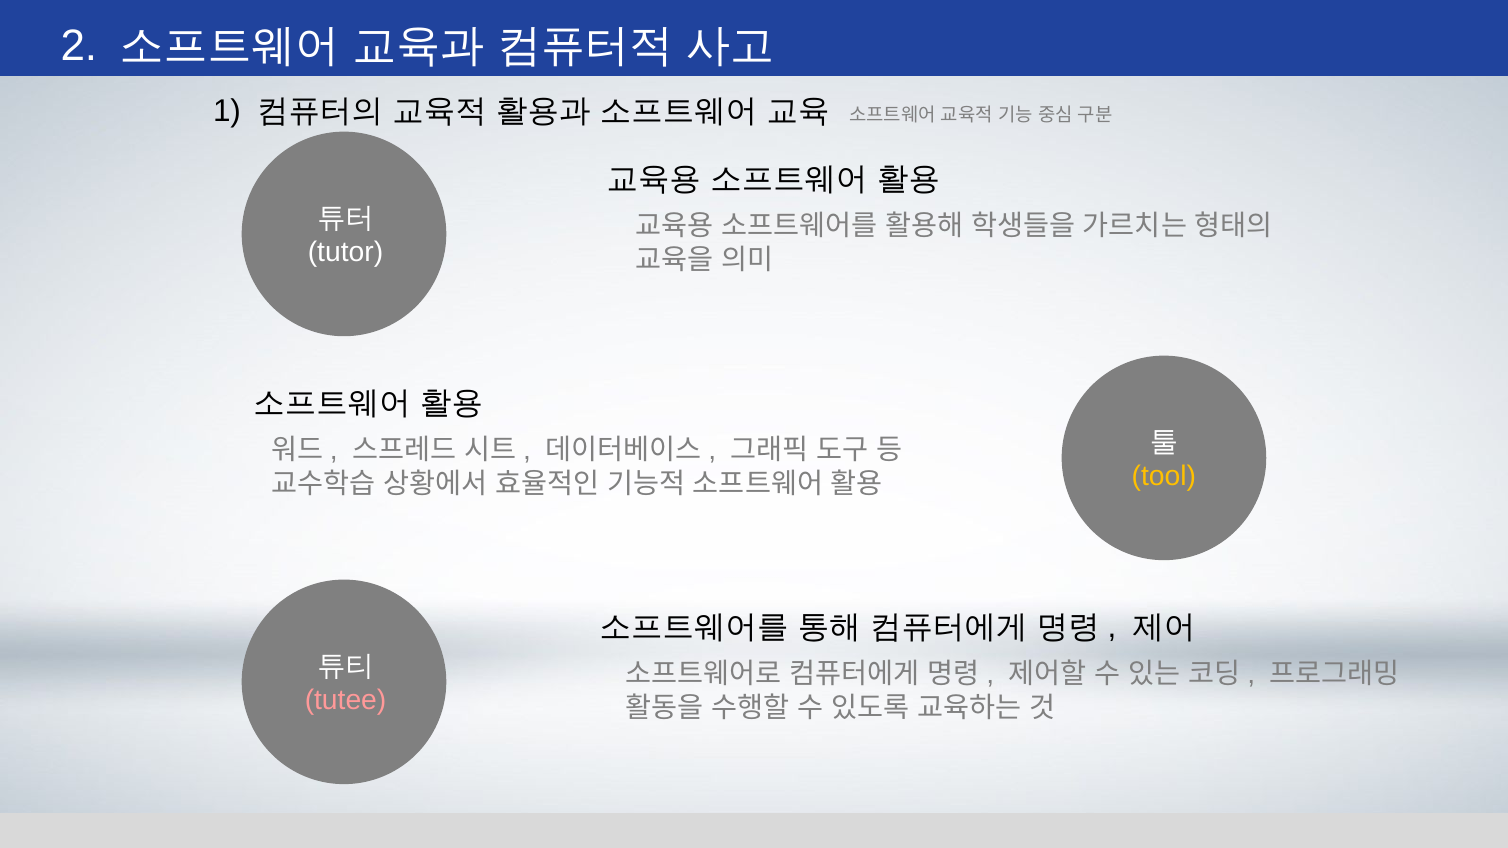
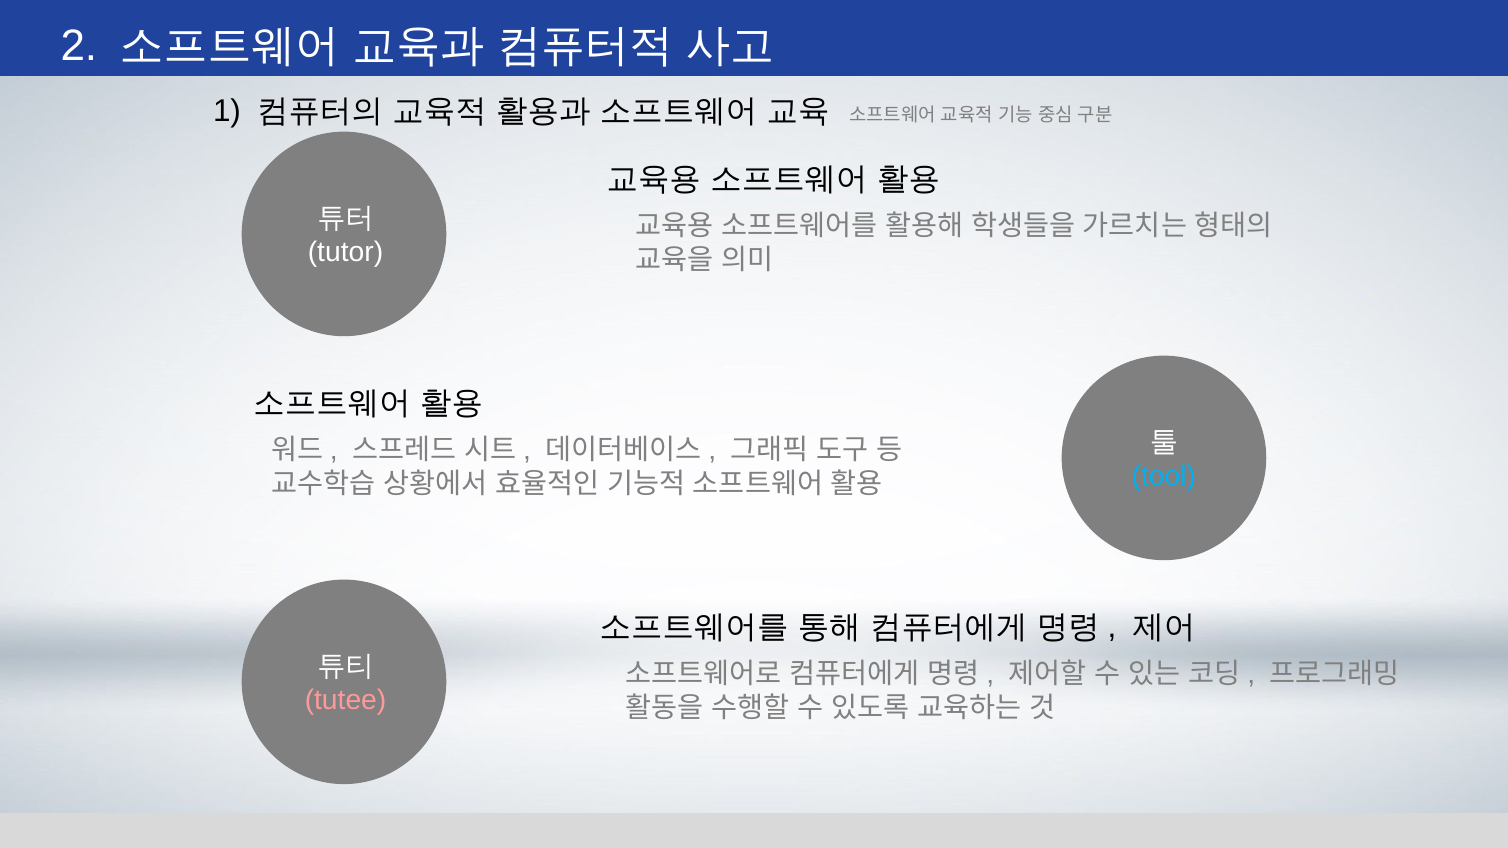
tool colour: yellow -> light blue
